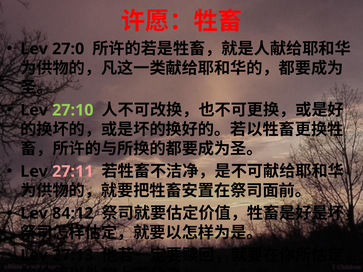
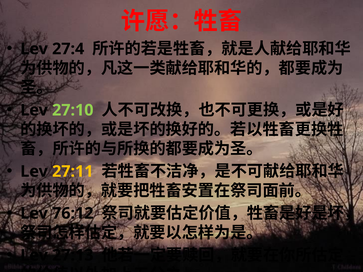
27:0: 27:0 -> 27:4
27:11 colour: pink -> yellow
84:12: 84:12 -> 76:12
